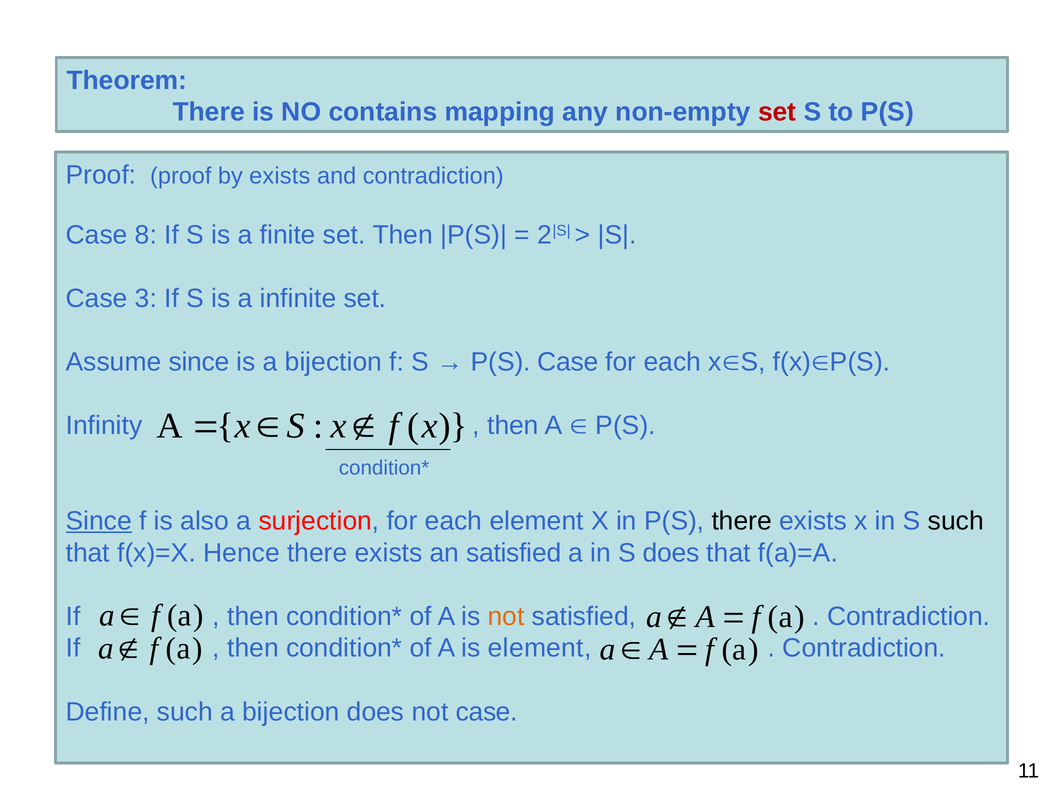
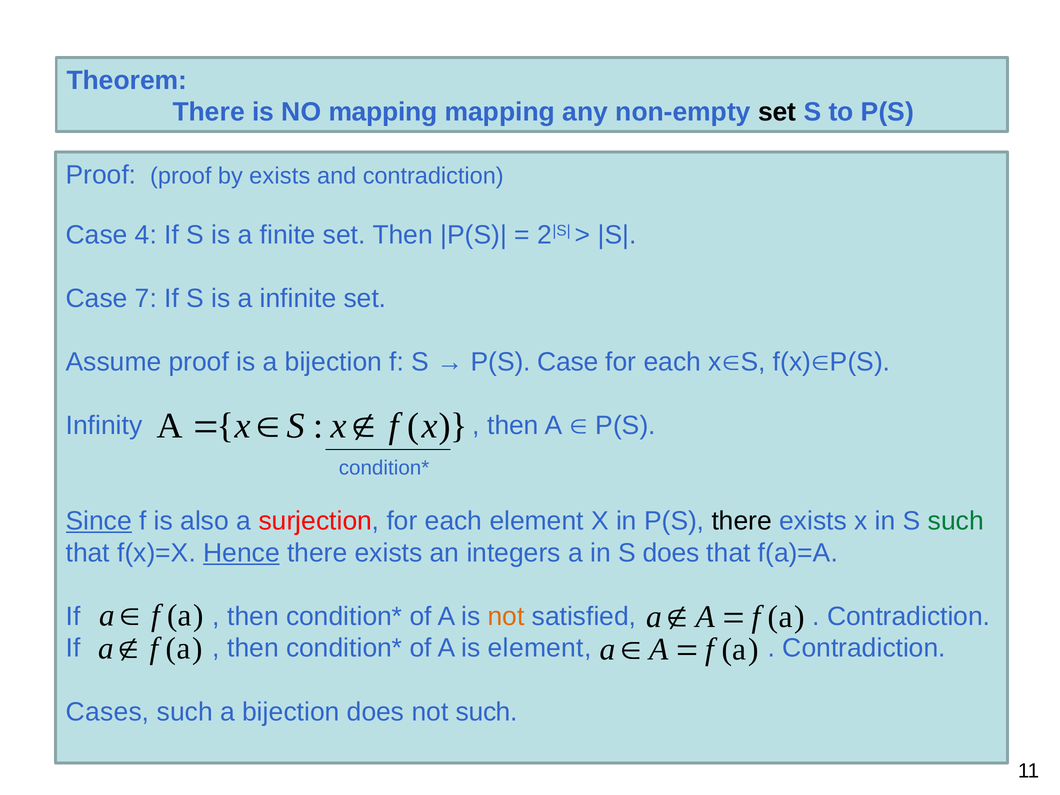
NO contains: contains -> mapping
set at (777, 112) colour: red -> black
8: 8 -> 4
3: 3 -> 7
Assume since: since -> proof
such at (956, 521) colour: black -> green
Hence underline: none -> present
an satisfied: satisfied -> integers
Define: Define -> Cases
not case: case -> such
